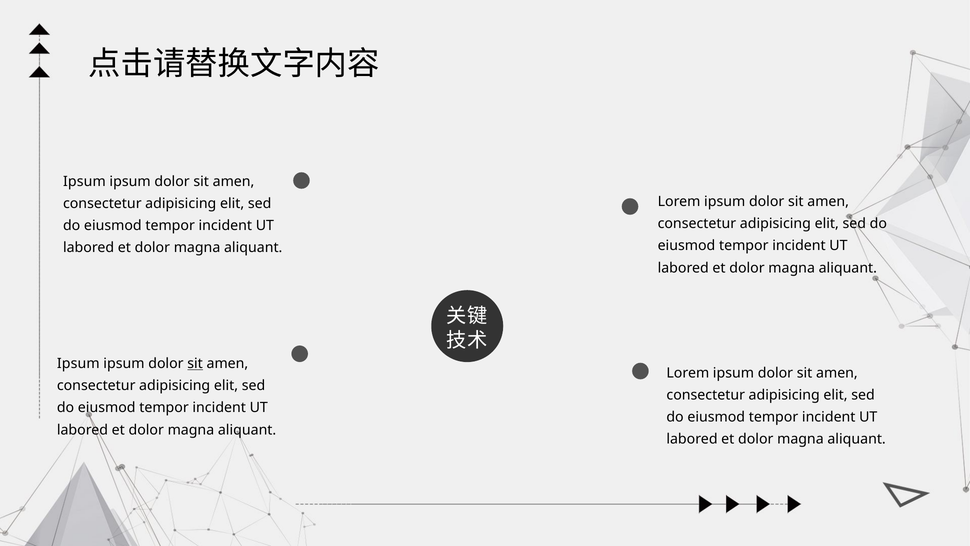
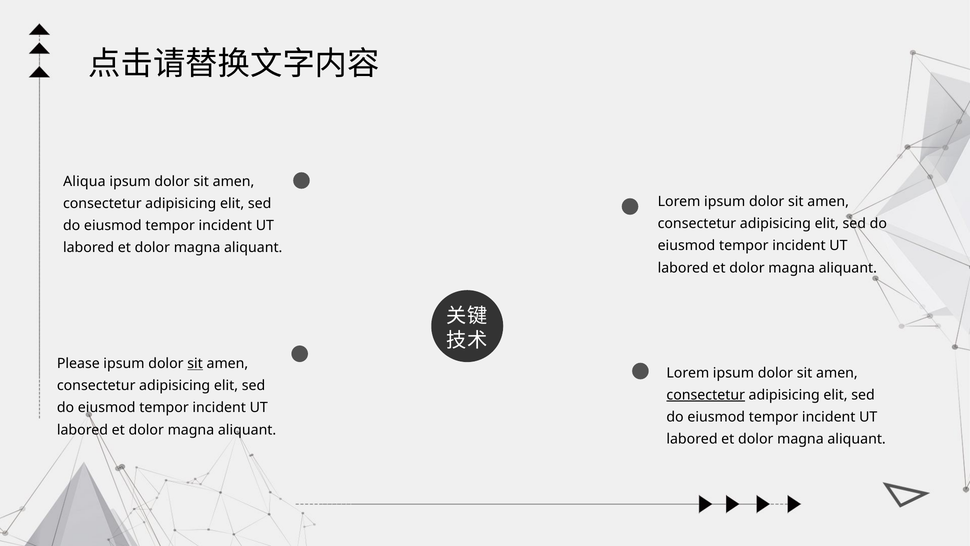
Ipsum at (84, 181): Ipsum -> Aliqua
Ipsum at (78, 363): Ipsum -> Please
consectetur at (706, 395) underline: none -> present
